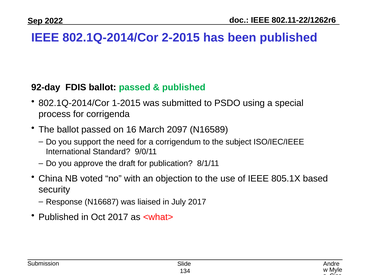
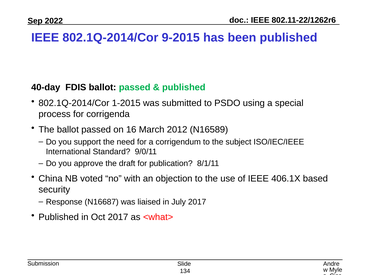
2-2015: 2-2015 -> 9-2015
92-day: 92-day -> 40-day
2097: 2097 -> 2012
805.1X: 805.1X -> 406.1X
